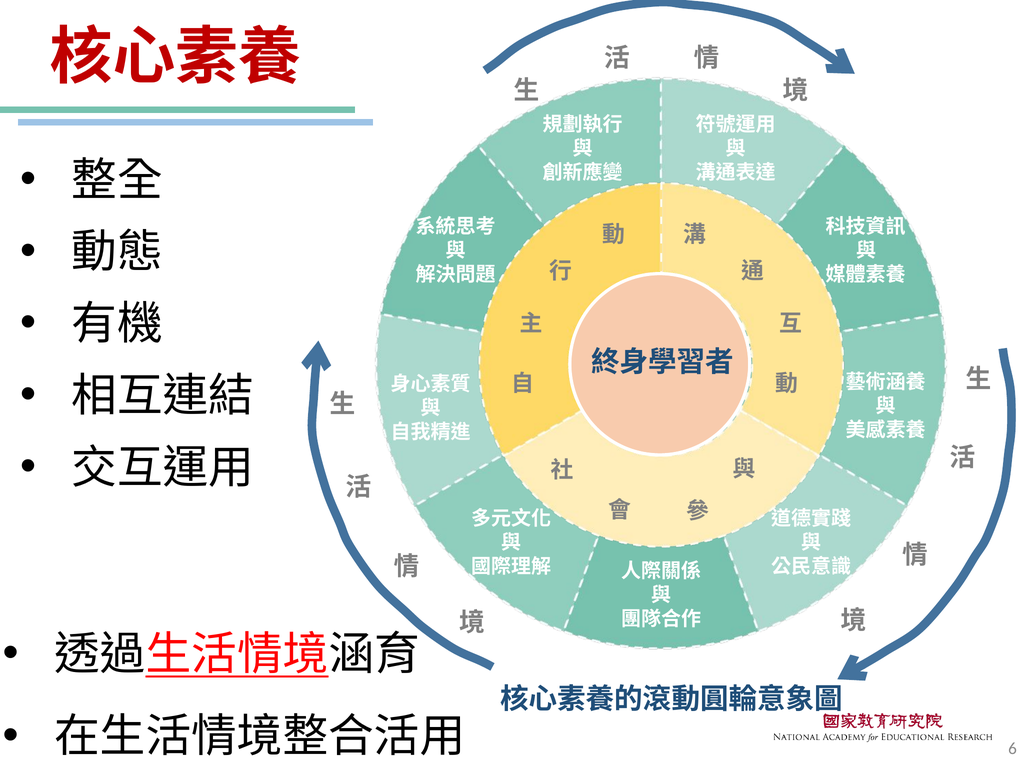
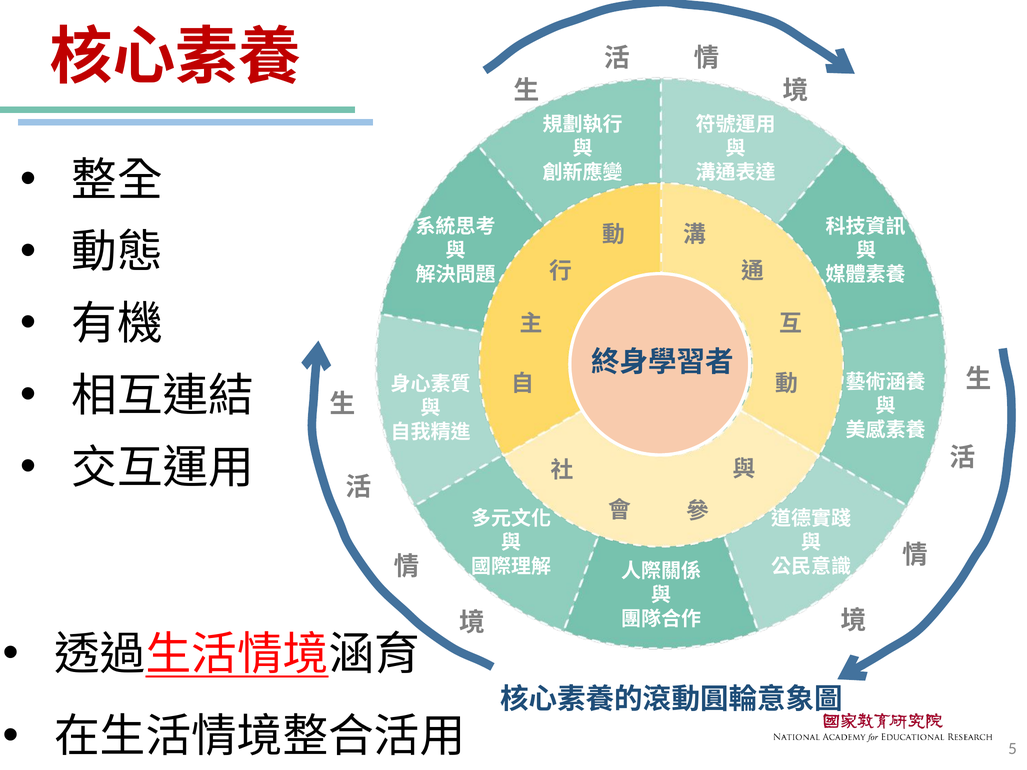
6: 6 -> 5
